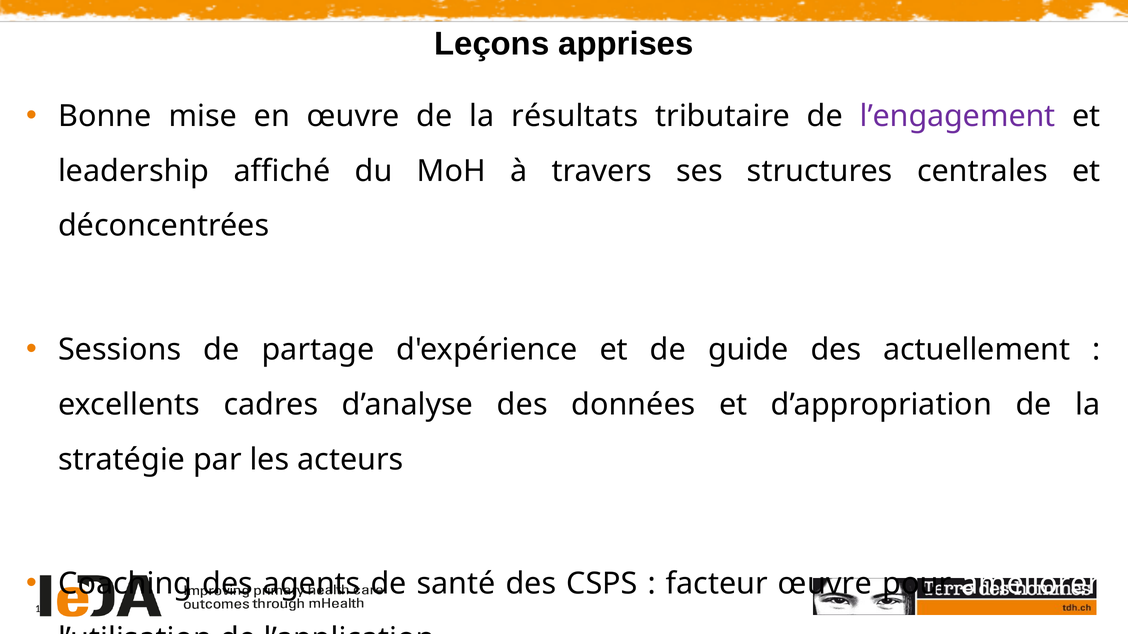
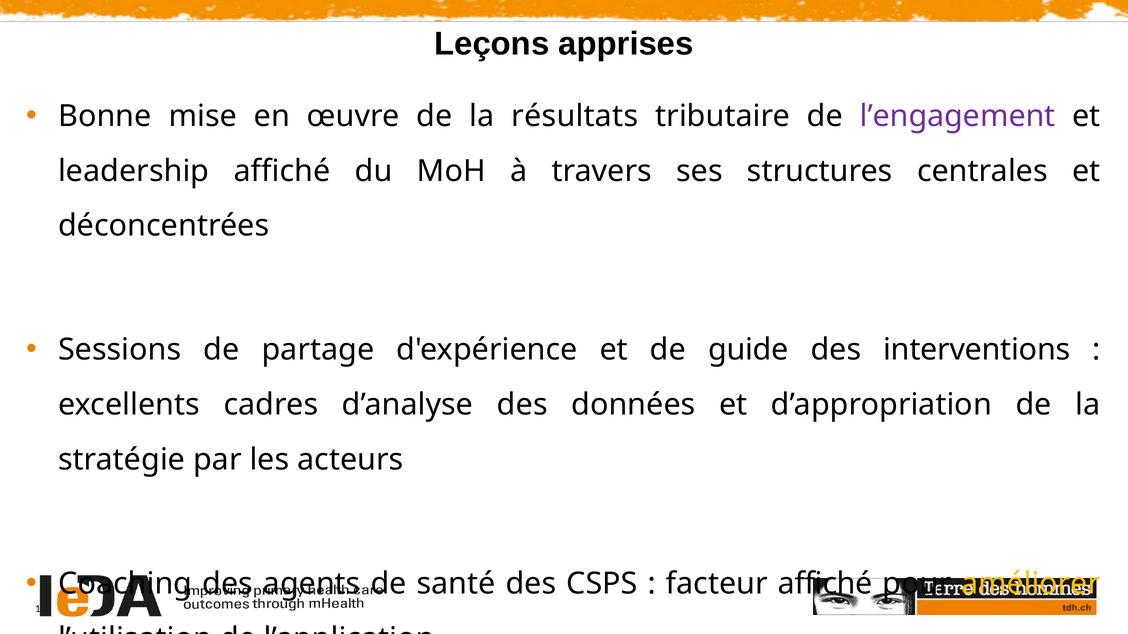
actuellement: actuellement -> interventions
facteur œuvre: œuvre -> affiché
améliorer colour: white -> yellow
